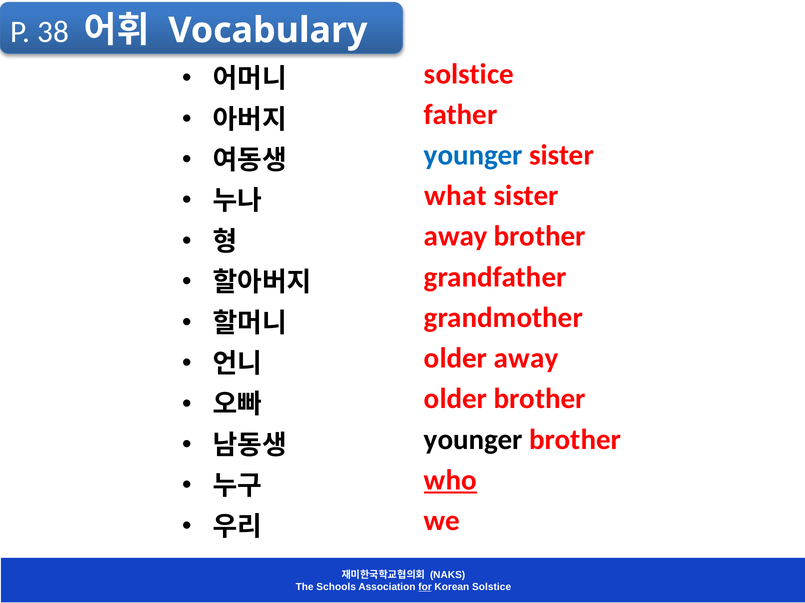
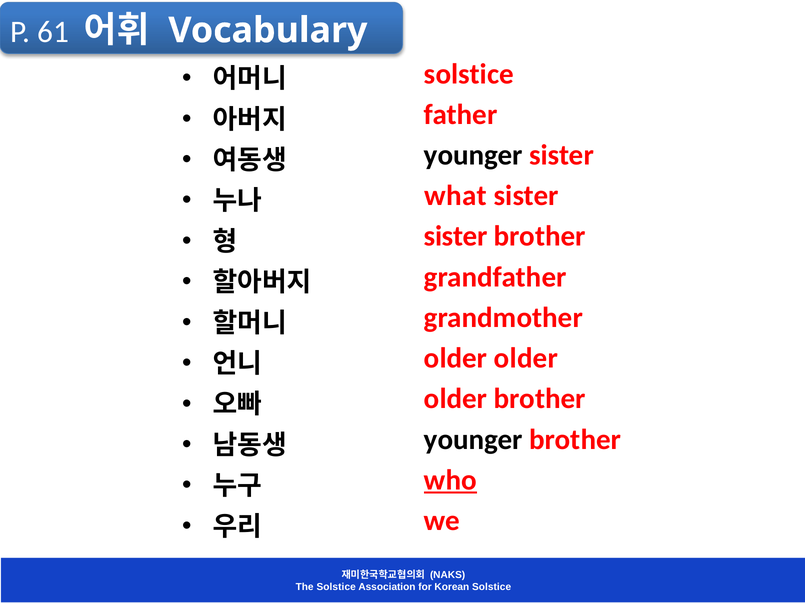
38: 38 -> 61
younger at (473, 155) colour: blue -> black
away at (456, 237): away -> sister
away at (526, 359): away -> older
The Schools: Schools -> Solstice
for underline: present -> none
